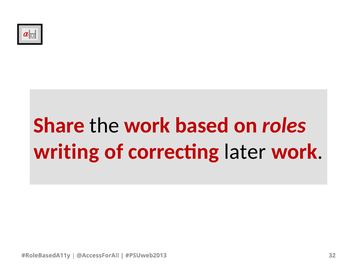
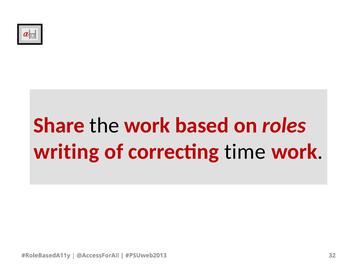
later: later -> time
